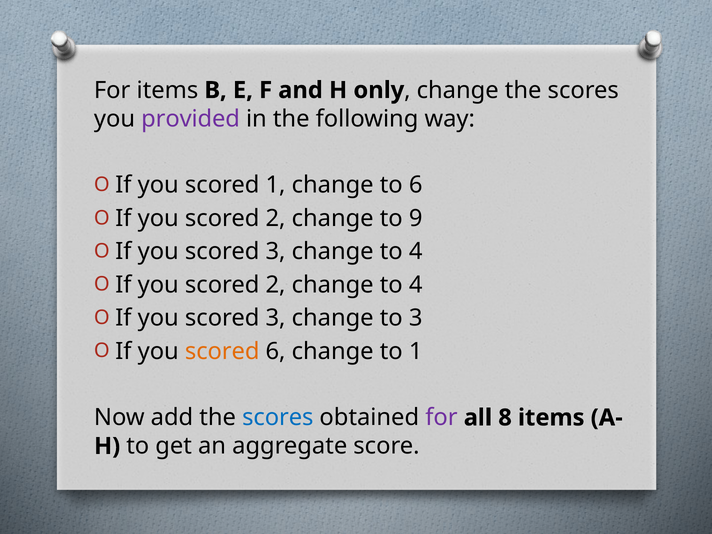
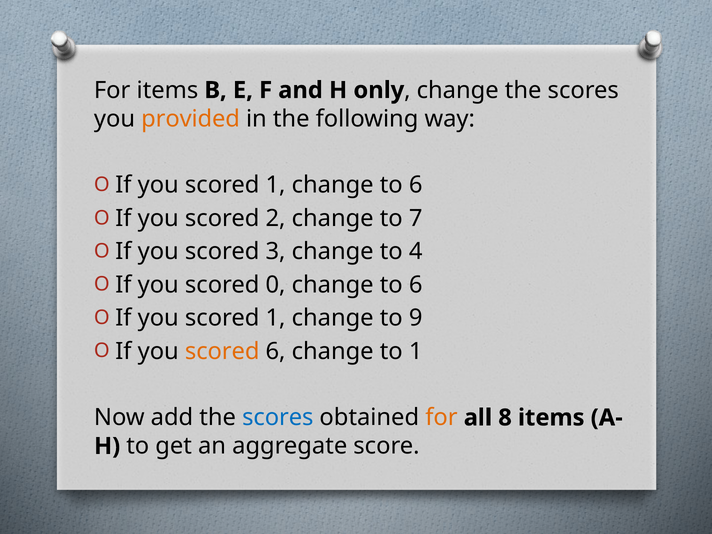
provided colour: purple -> orange
9: 9 -> 7
2 at (276, 285): 2 -> 0
4 at (416, 285): 4 -> 6
3 at (276, 318): 3 -> 1
to 3: 3 -> 9
for at (441, 418) colour: purple -> orange
